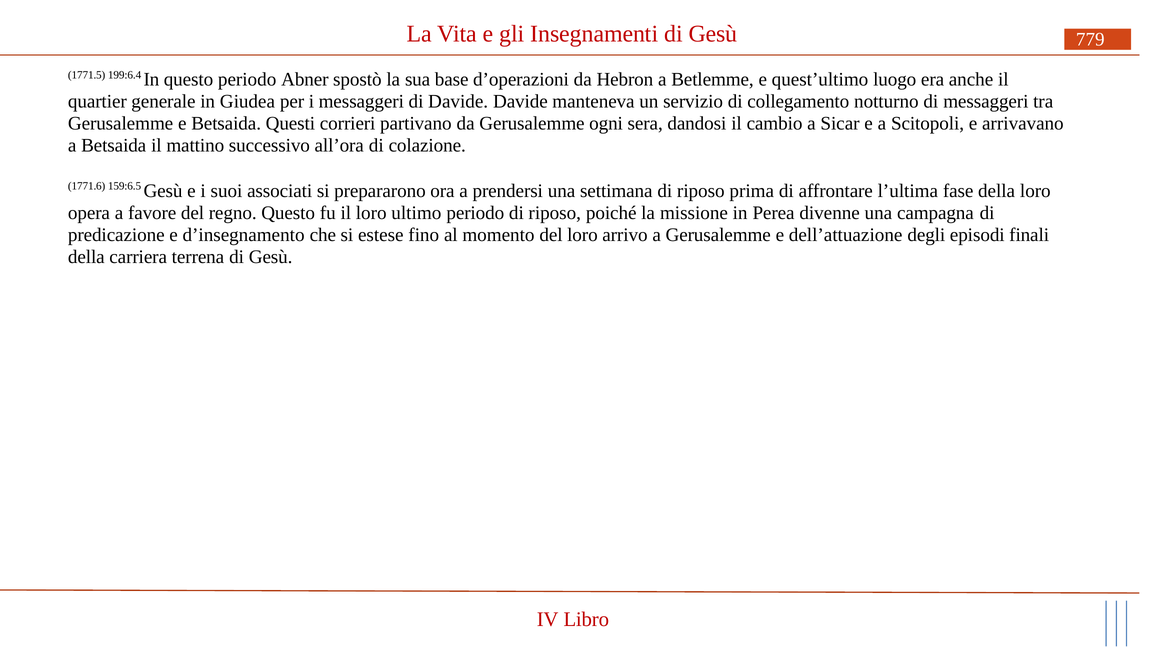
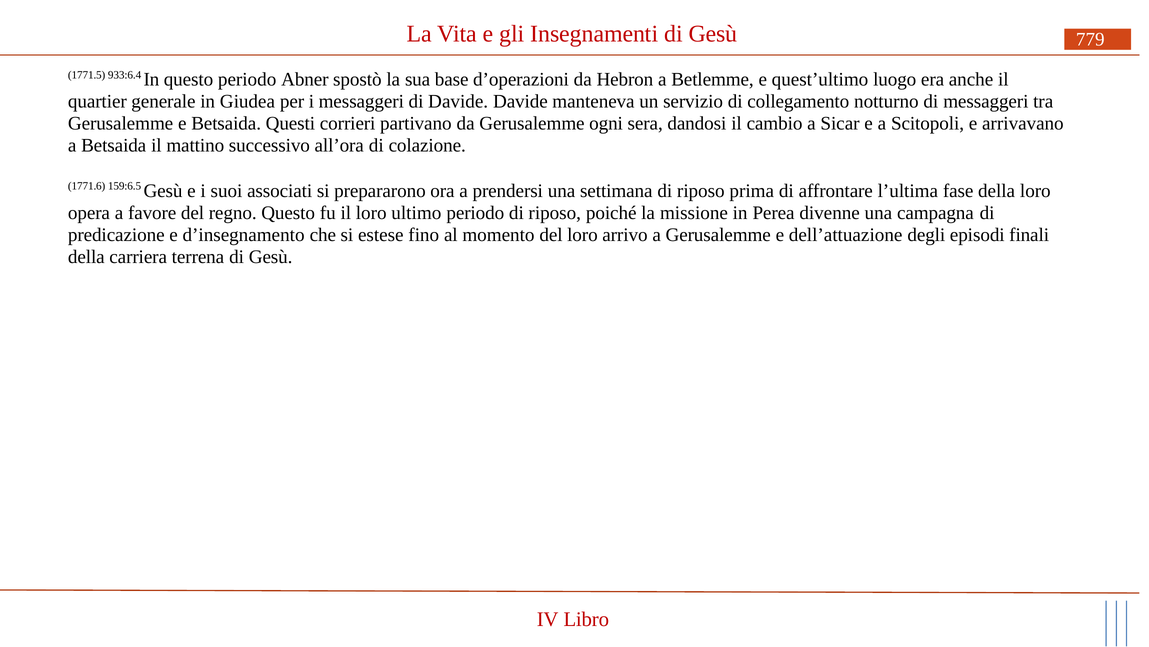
199:6.4: 199:6.4 -> 933:6.4
